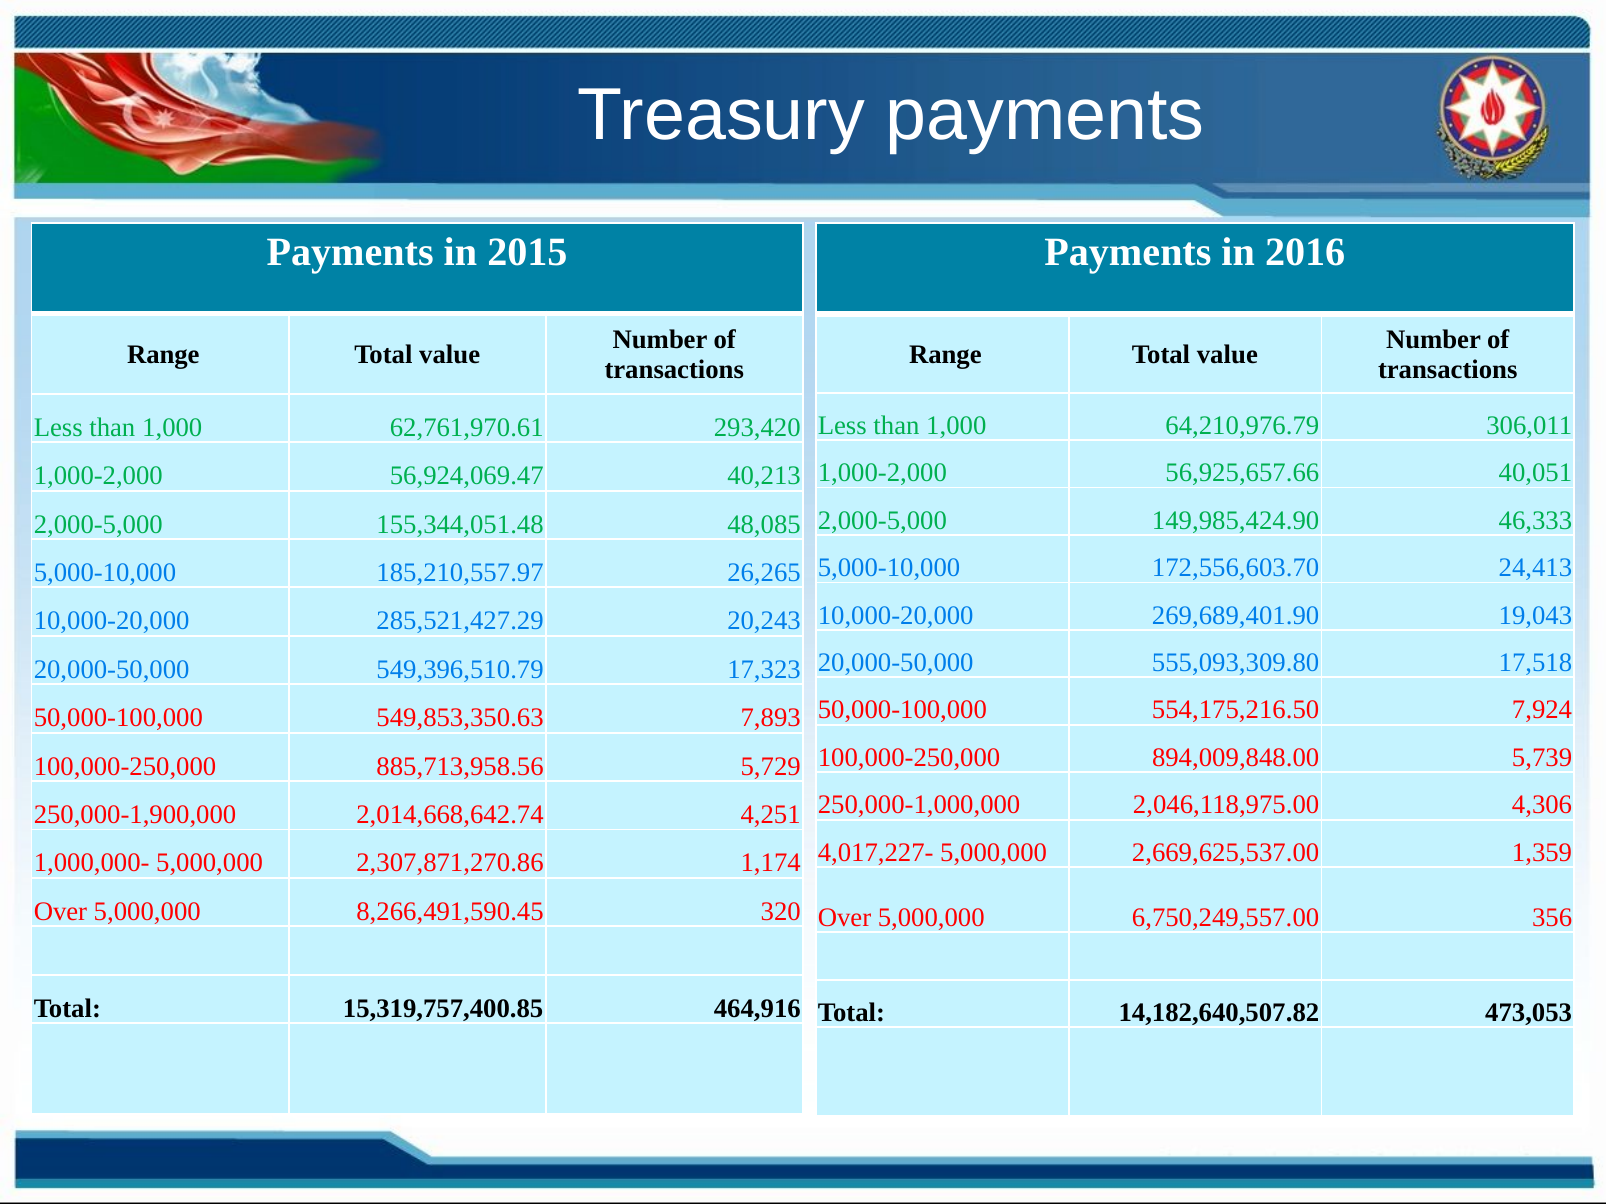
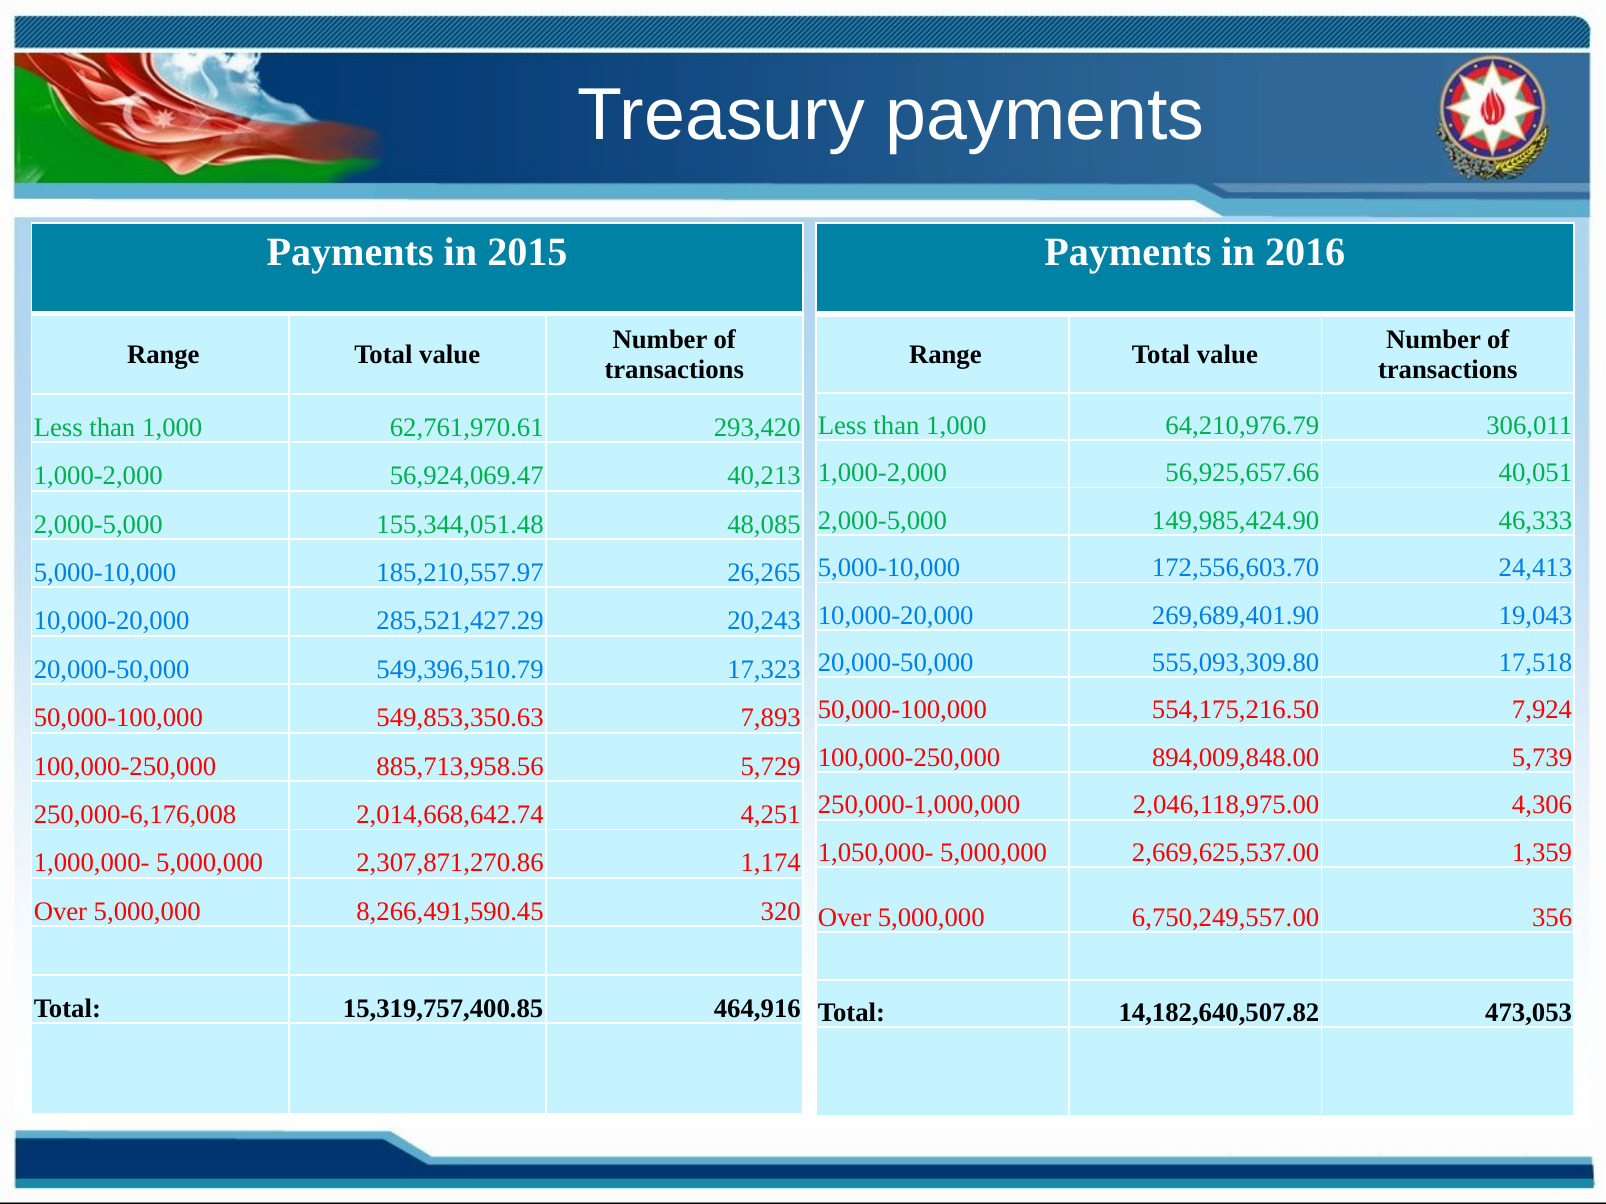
250,000-1,900,000: 250,000-1,900,000 -> 250,000-6,176,008
4,017,227-: 4,017,227- -> 1,050,000-
